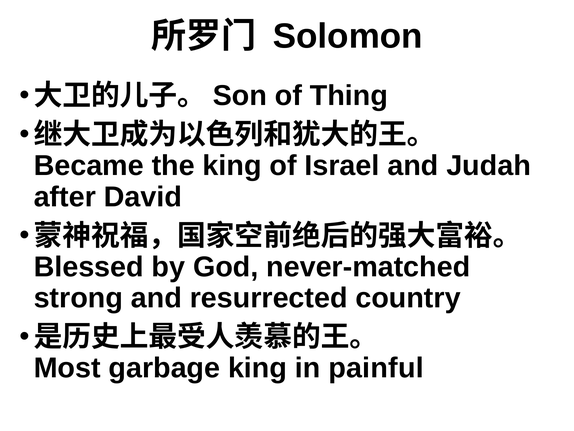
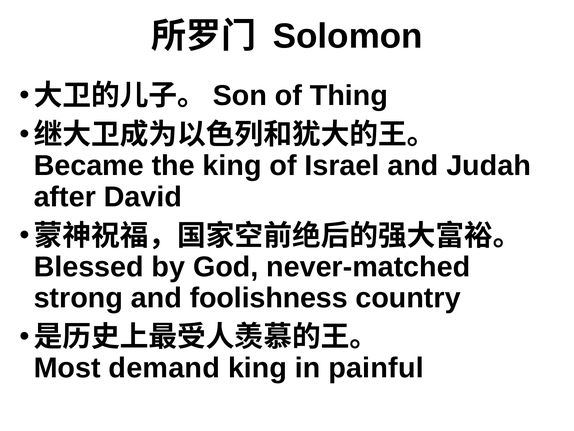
resurrected: resurrected -> foolishness
garbage: garbage -> demand
